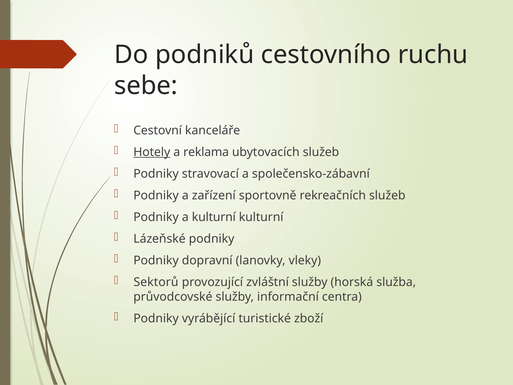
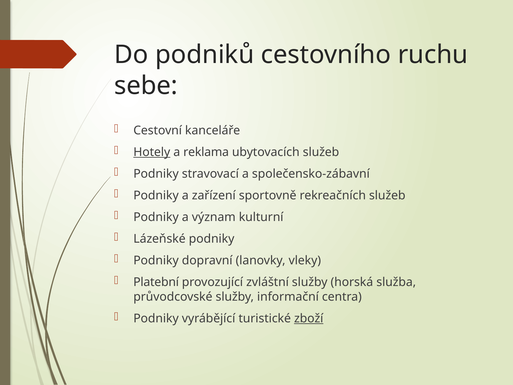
a kulturní: kulturní -> význam
Sektorů: Sektorů -> Platební
zboží underline: none -> present
